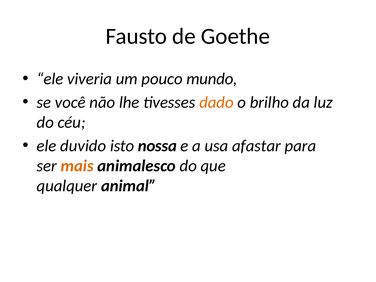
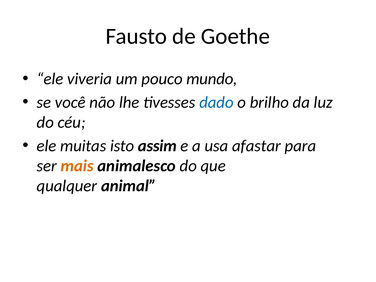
dado colour: orange -> blue
duvido: duvido -> muitas
nossa: nossa -> assim
